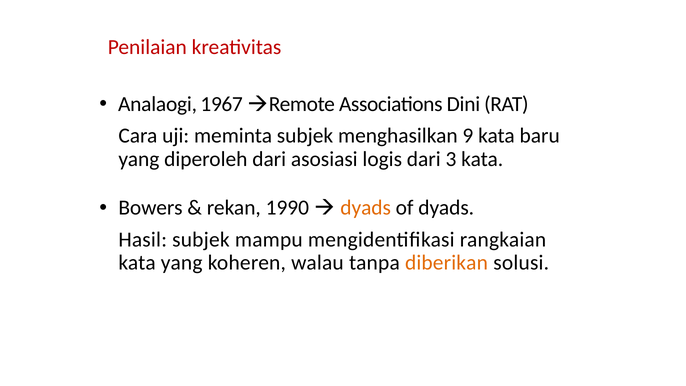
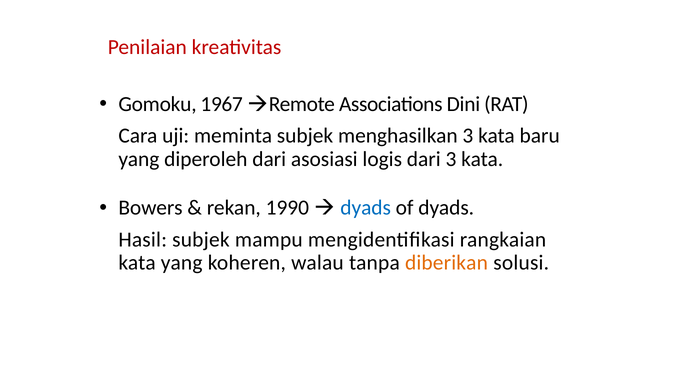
Analaogi: Analaogi -> Gomoku
menghasilkan 9: 9 -> 3
dyads at (366, 208) colour: orange -> blue
